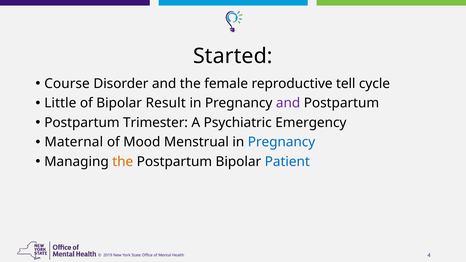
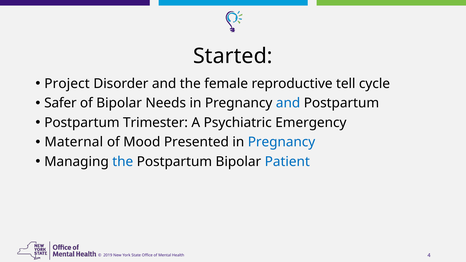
Course: Course -> Project
Little: Little -> Safer
Result: Result -> Needs
and at (288, 103) colour: purple -> blue
Menstrual: Menstrual -> Presented
the at (123, 162) colour: orange -> blue
